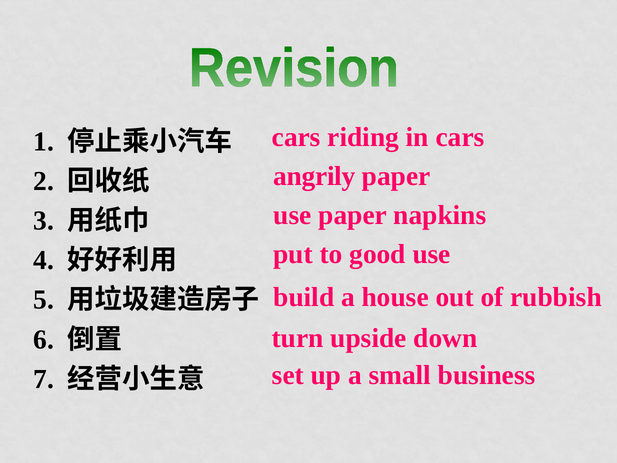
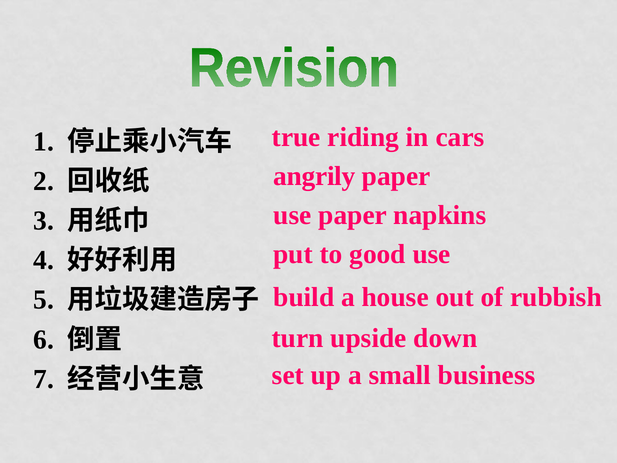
cars at (296, 137): cars -> true
